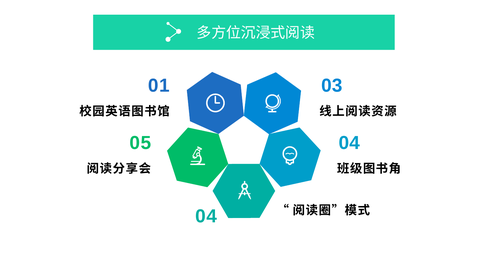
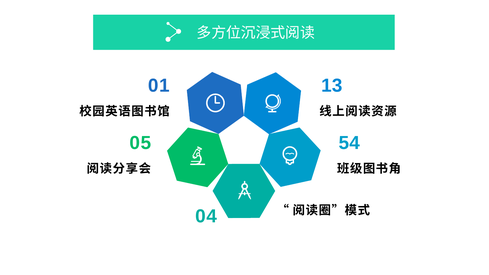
03: 03 -> 13
05 04: 04 -> 54
